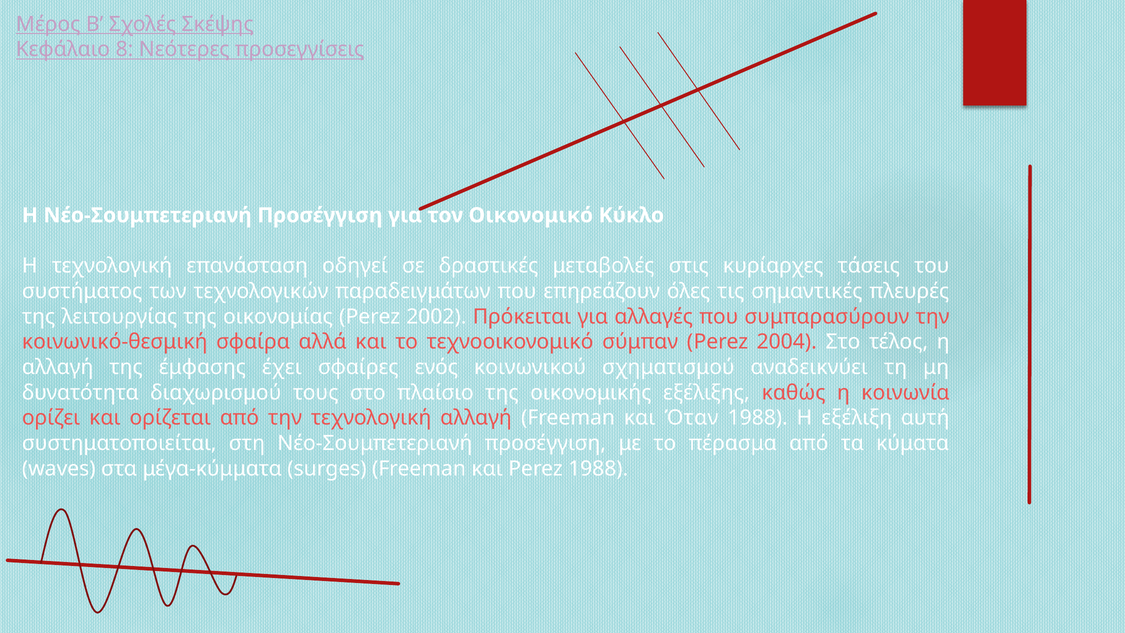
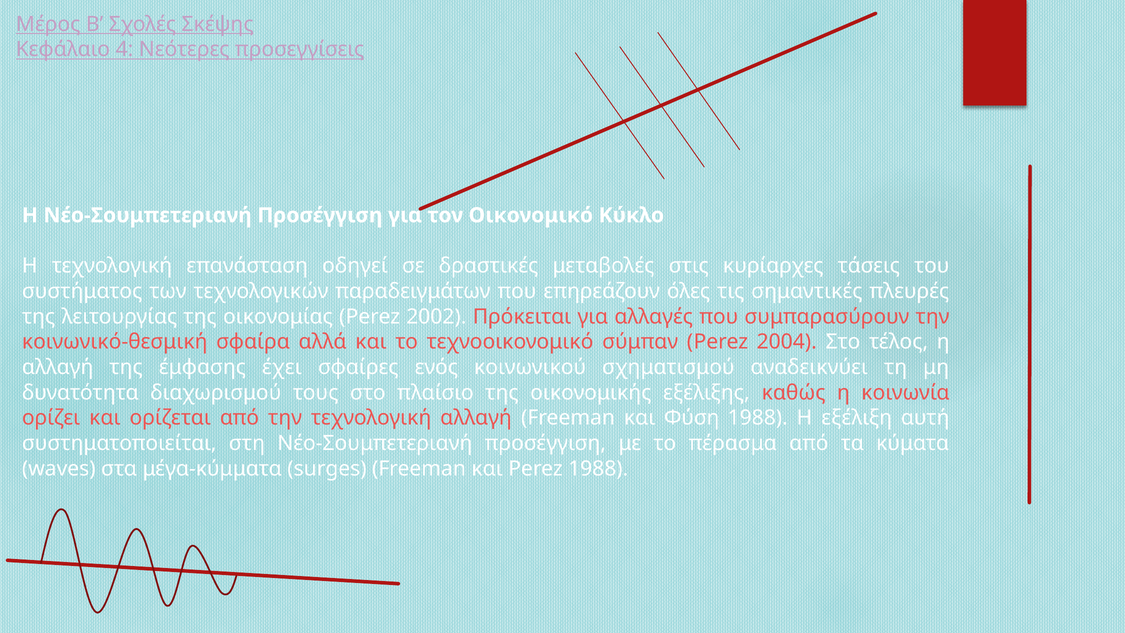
8: 8 -> 4
Όταν: Όταν -> Φύση
